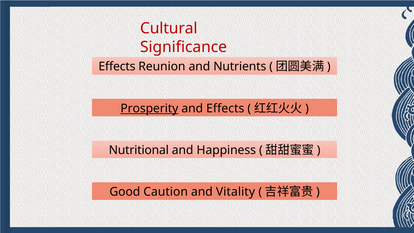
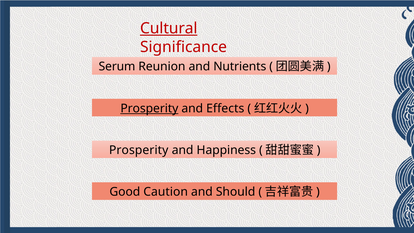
Cultural underline: none -> present
Effects at (117, 67): Effects -> Serum
Nutritional at (139, 150): Nutritional -> Prosperity
Vitality: Vitality -> Should
